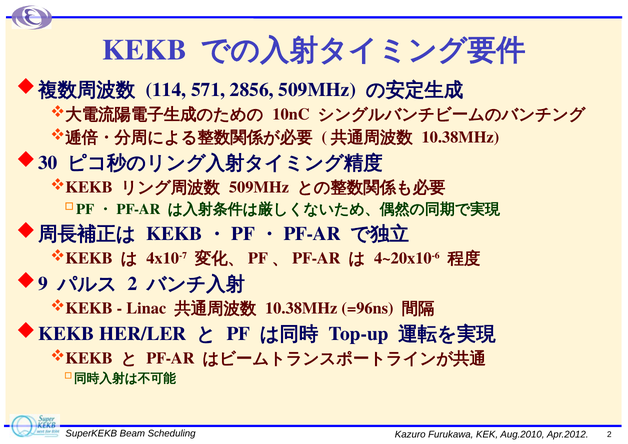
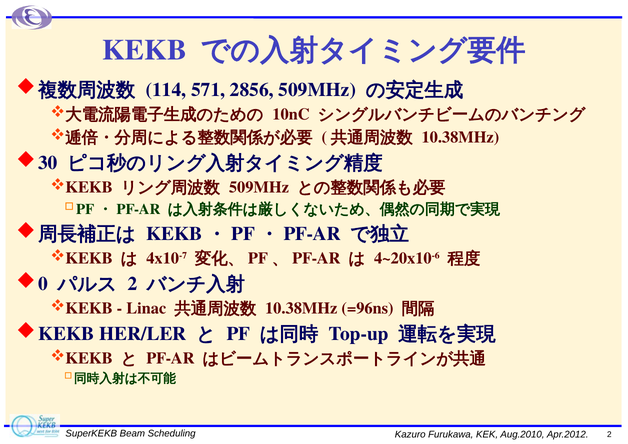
9: 9 -> 0
